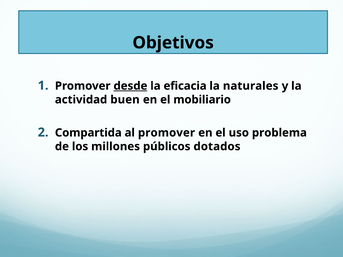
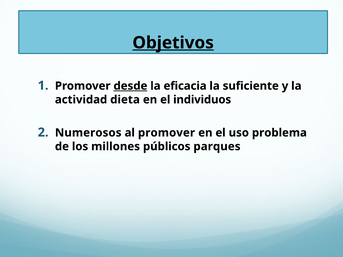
Objetivos underline: none -> present
naturales: naturales -> suficiente
buen: buen -> dieta
mobiliario: mobiliario -> individuos
Compartida: Compartida -> Numerosos
dotados: dotados -> parques
